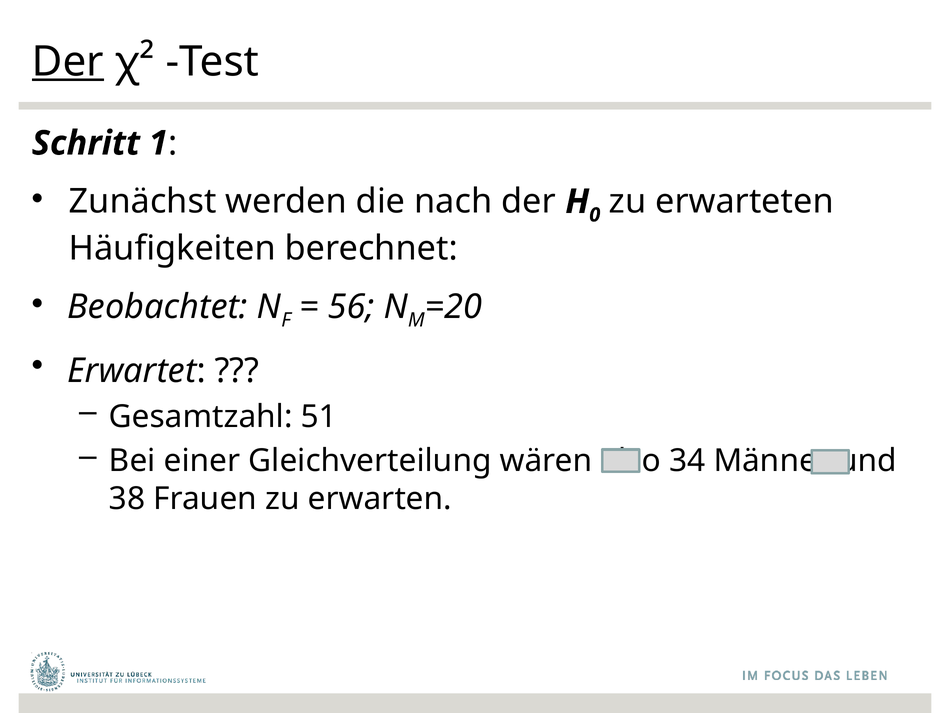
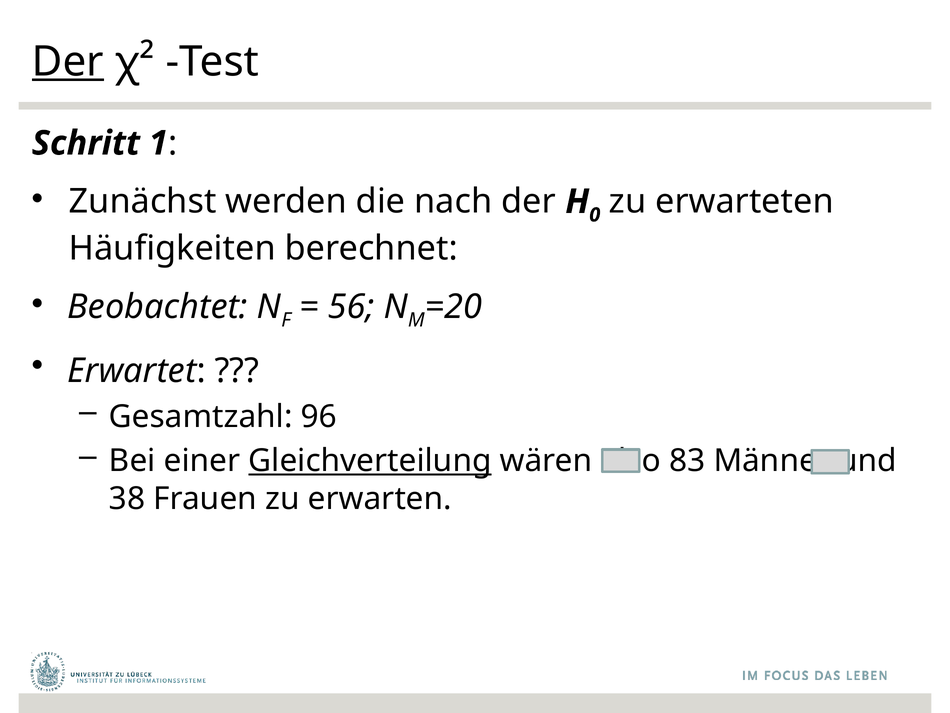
51: 51 -> 96
Gleichverteilung underline: none -> present
34: 34 -> 83
